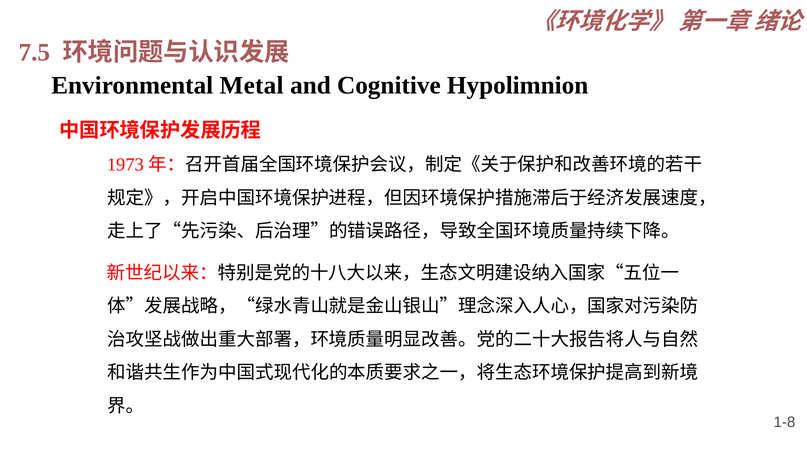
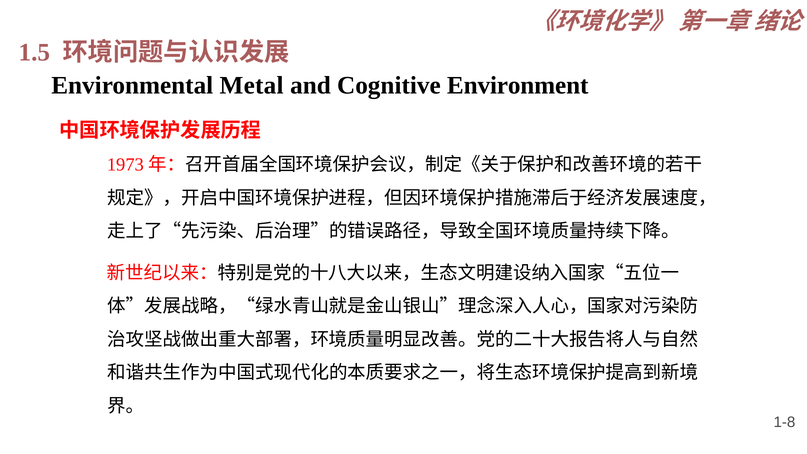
7.5: 7.5 -> 1.5
Hypolimnion: Hypolimnion -> Environment
